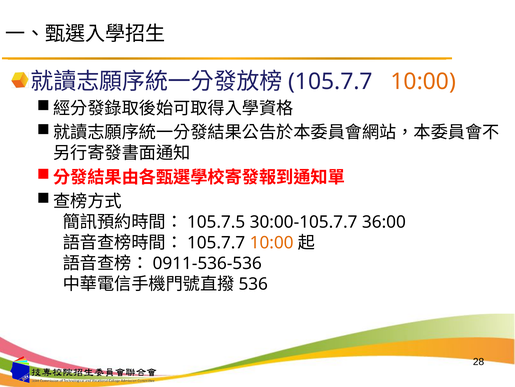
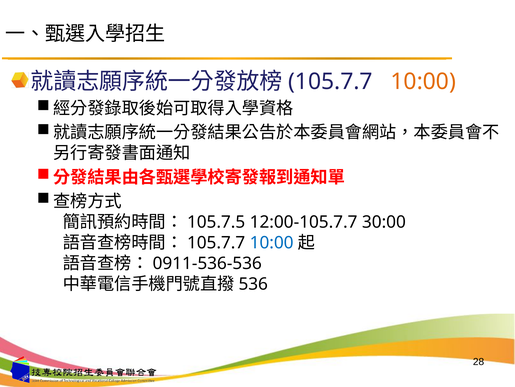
30:00: 30:00 -> 12:00
36:00: 36:00 -> 30:00
10:00 at (272, 242) colour: orange -> blue
